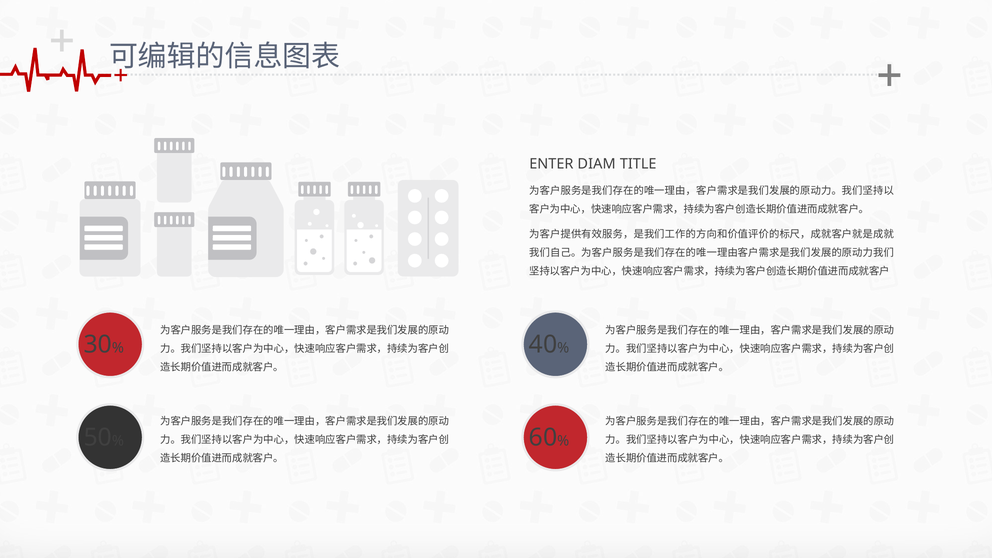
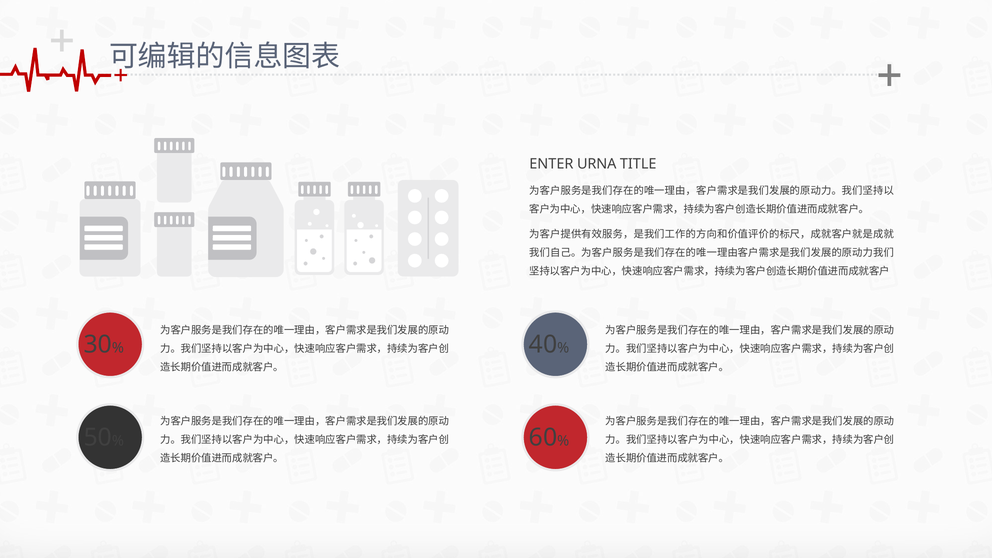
DIAM: DIAM -> URNA
